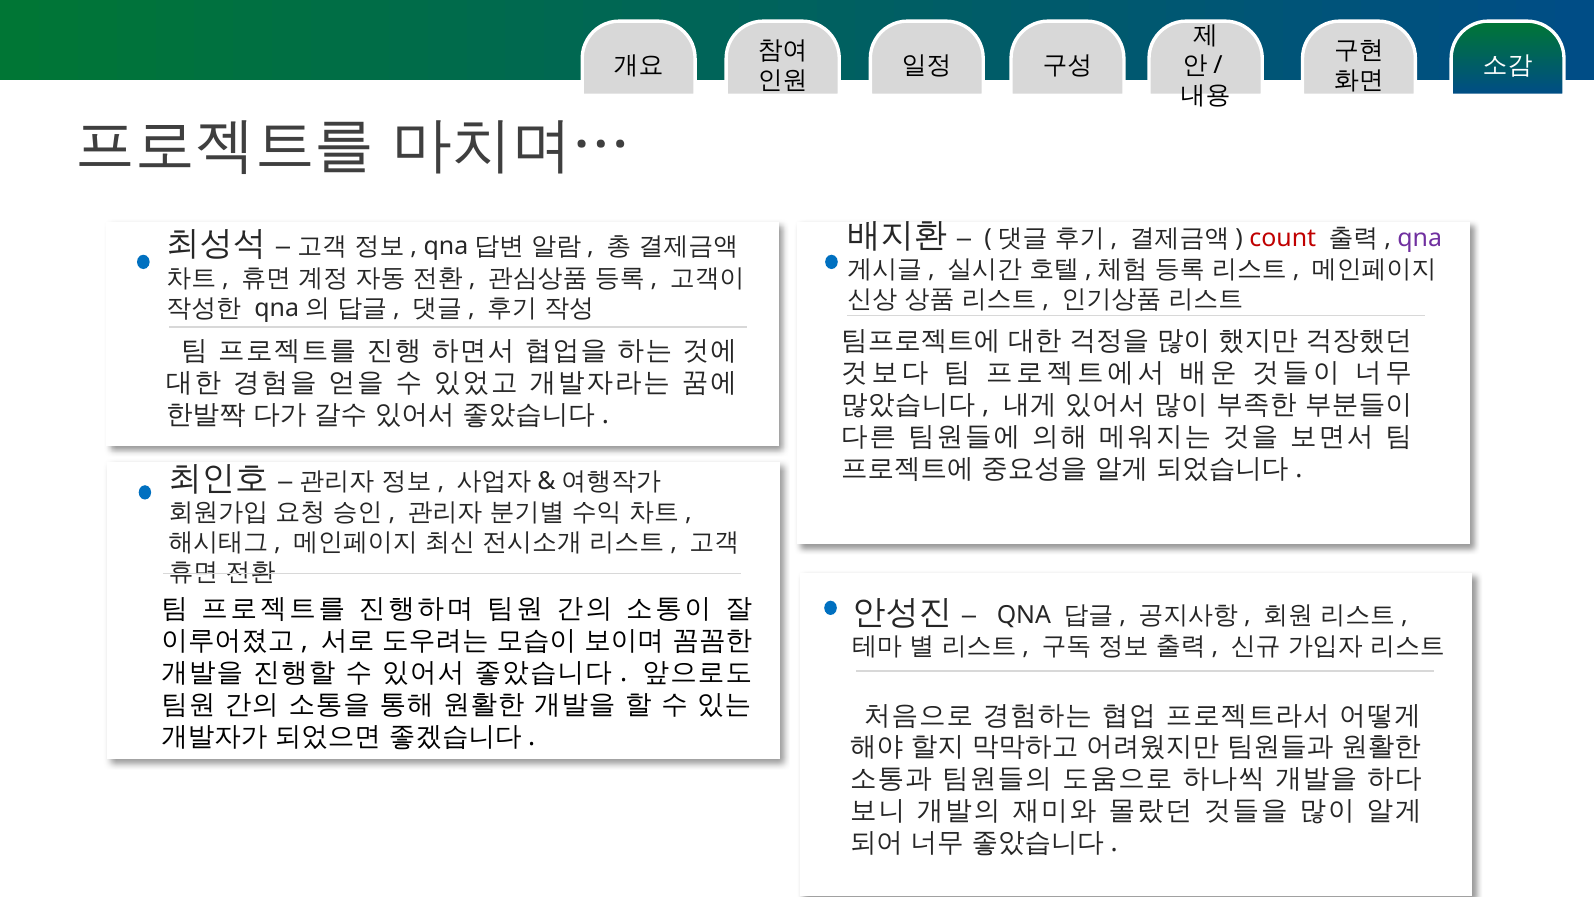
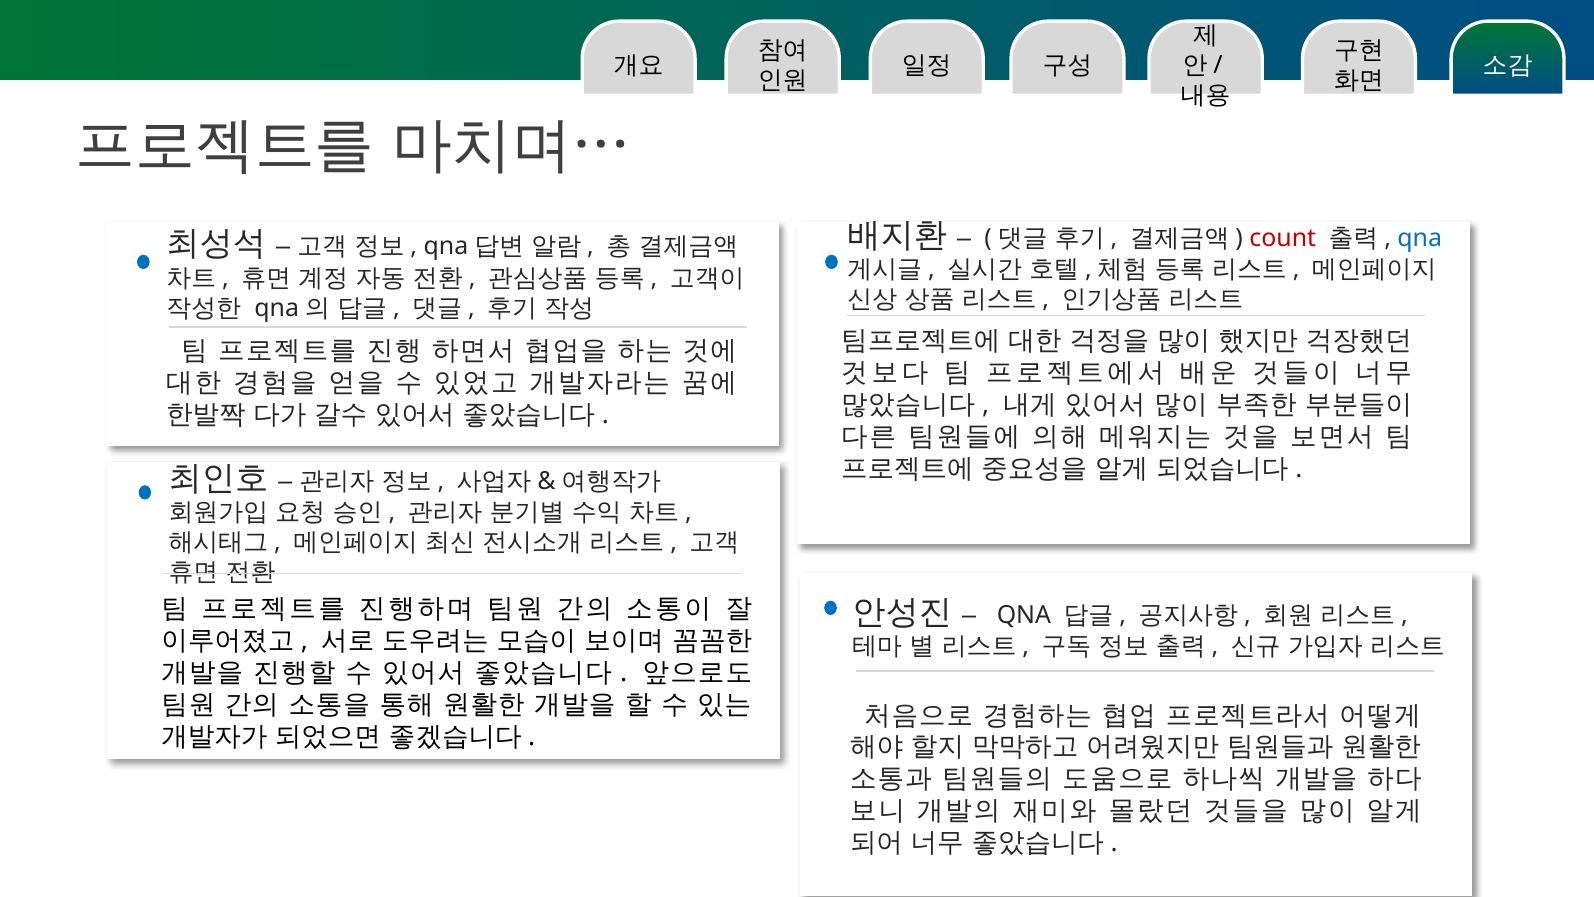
qna at (1420, 238) colour: purple -> blue
